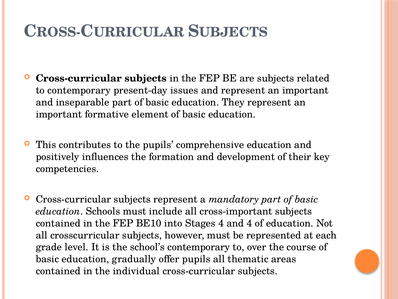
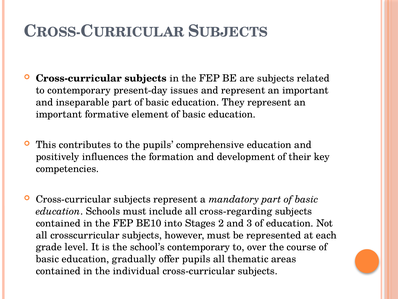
cross-important: cross-important -> cross-regarding
Stages 4: 4 -> 2
and 4: 4 -> 3
